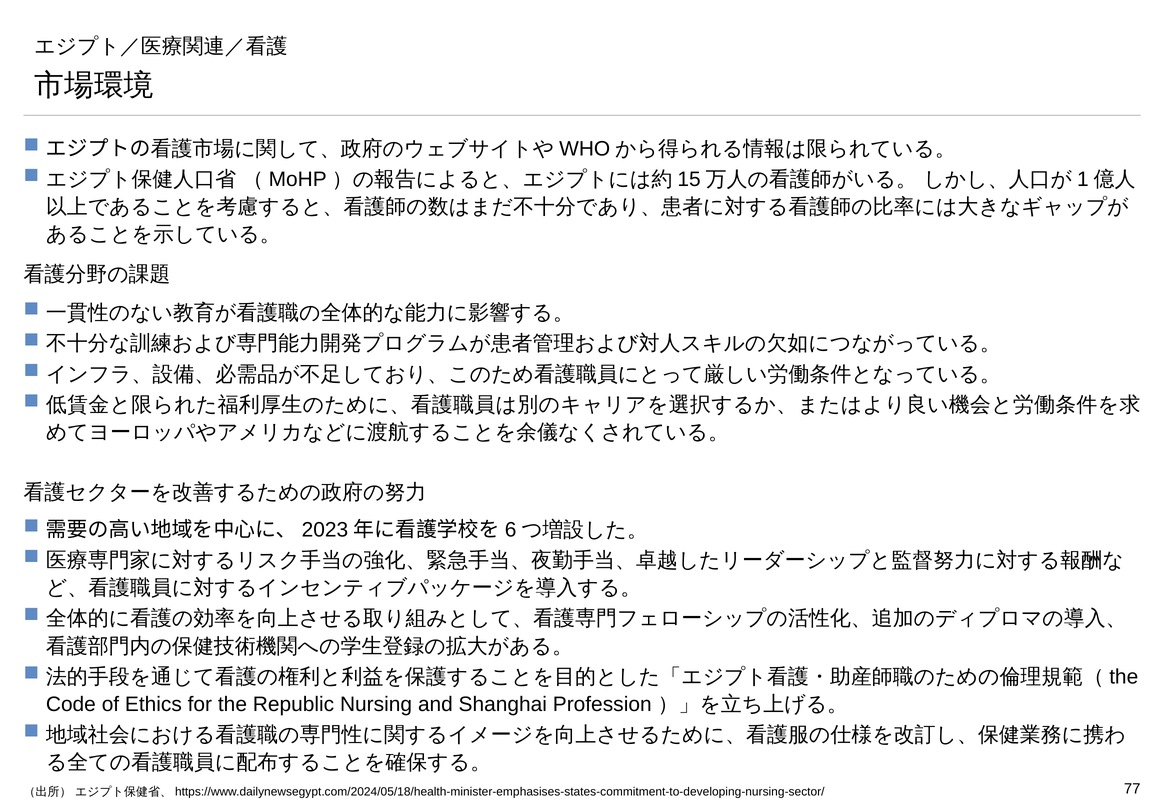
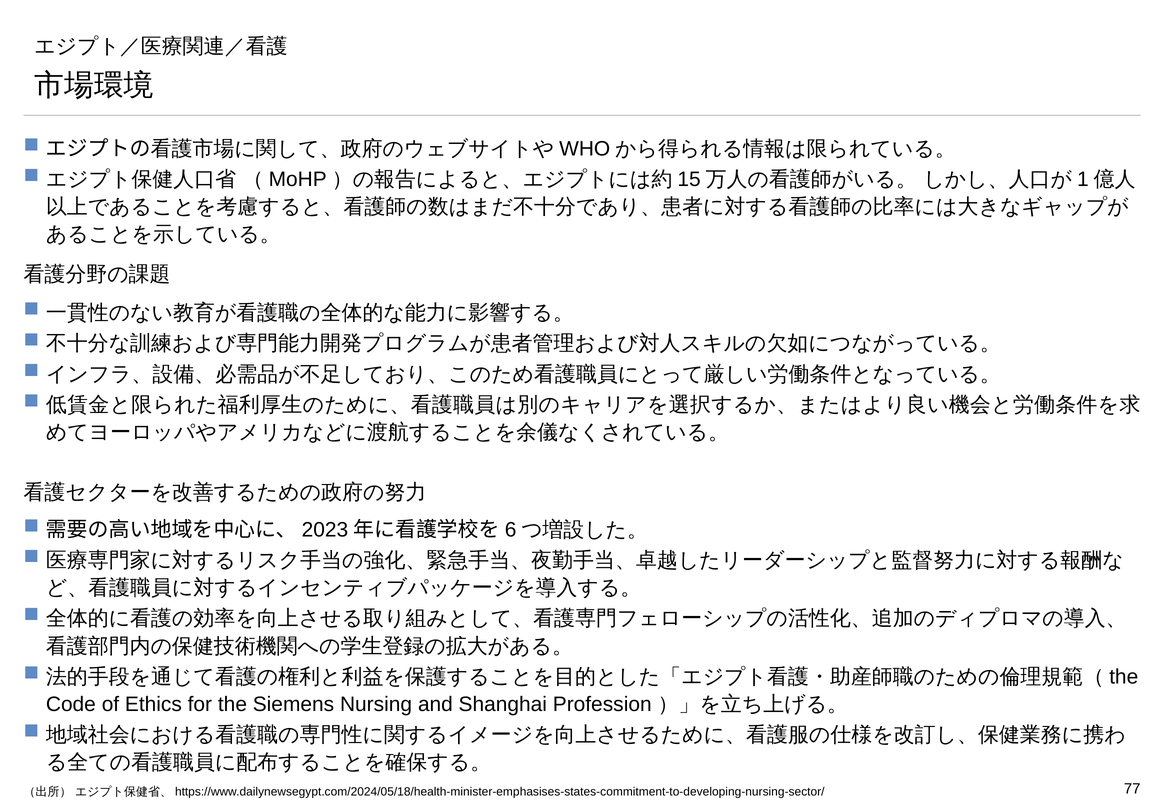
Republic: Republic -> Siemens
